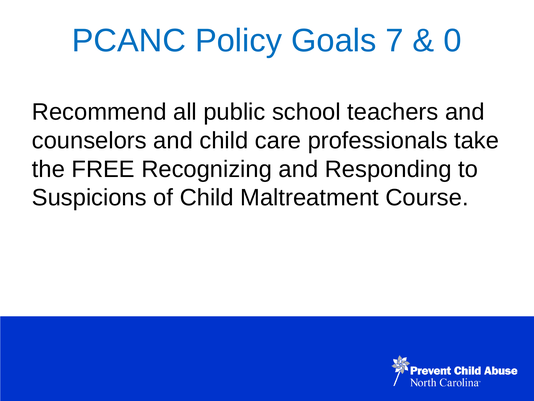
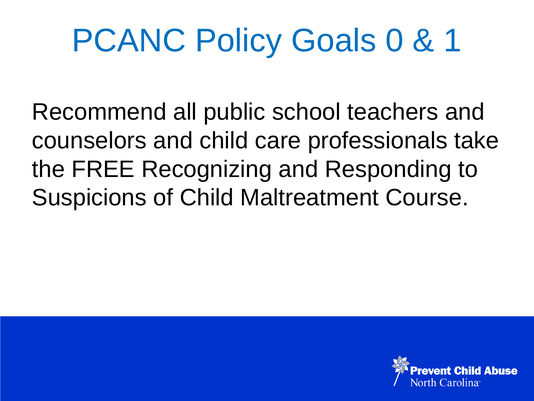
7: 7 -> 0
0: 0 -> 1
